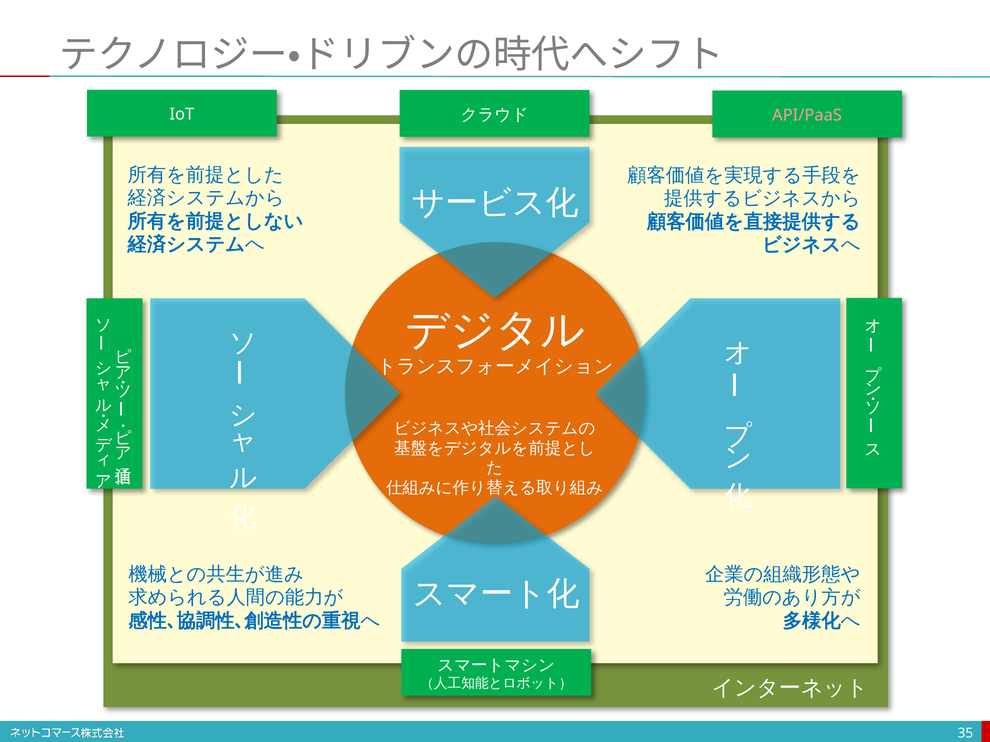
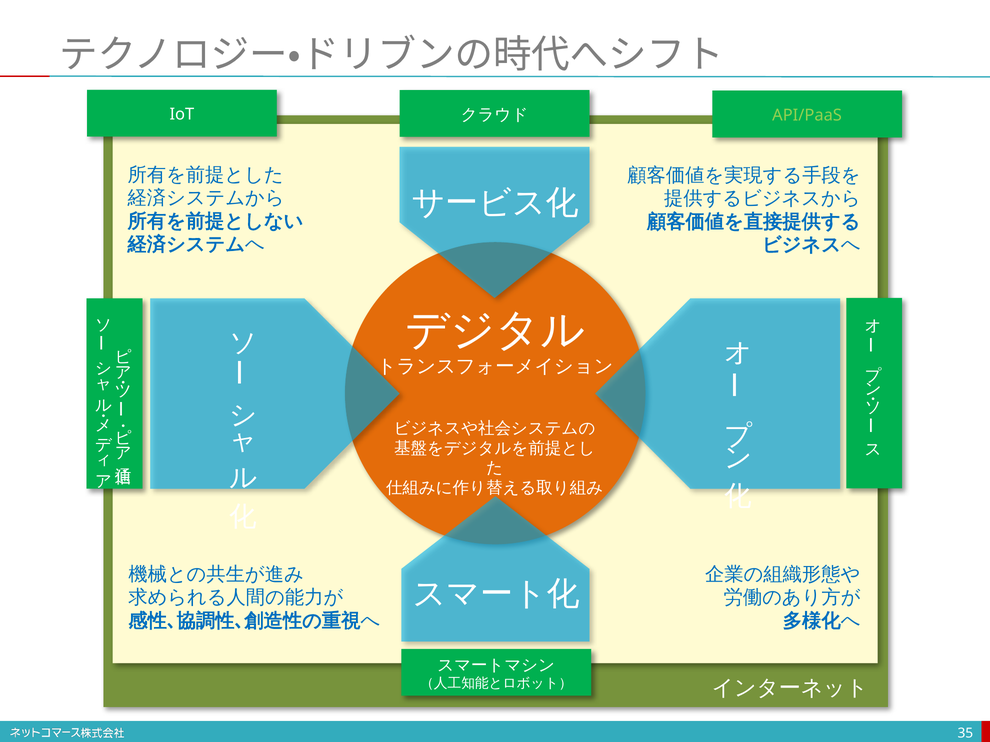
API/PaaS colour: pink -> light green
